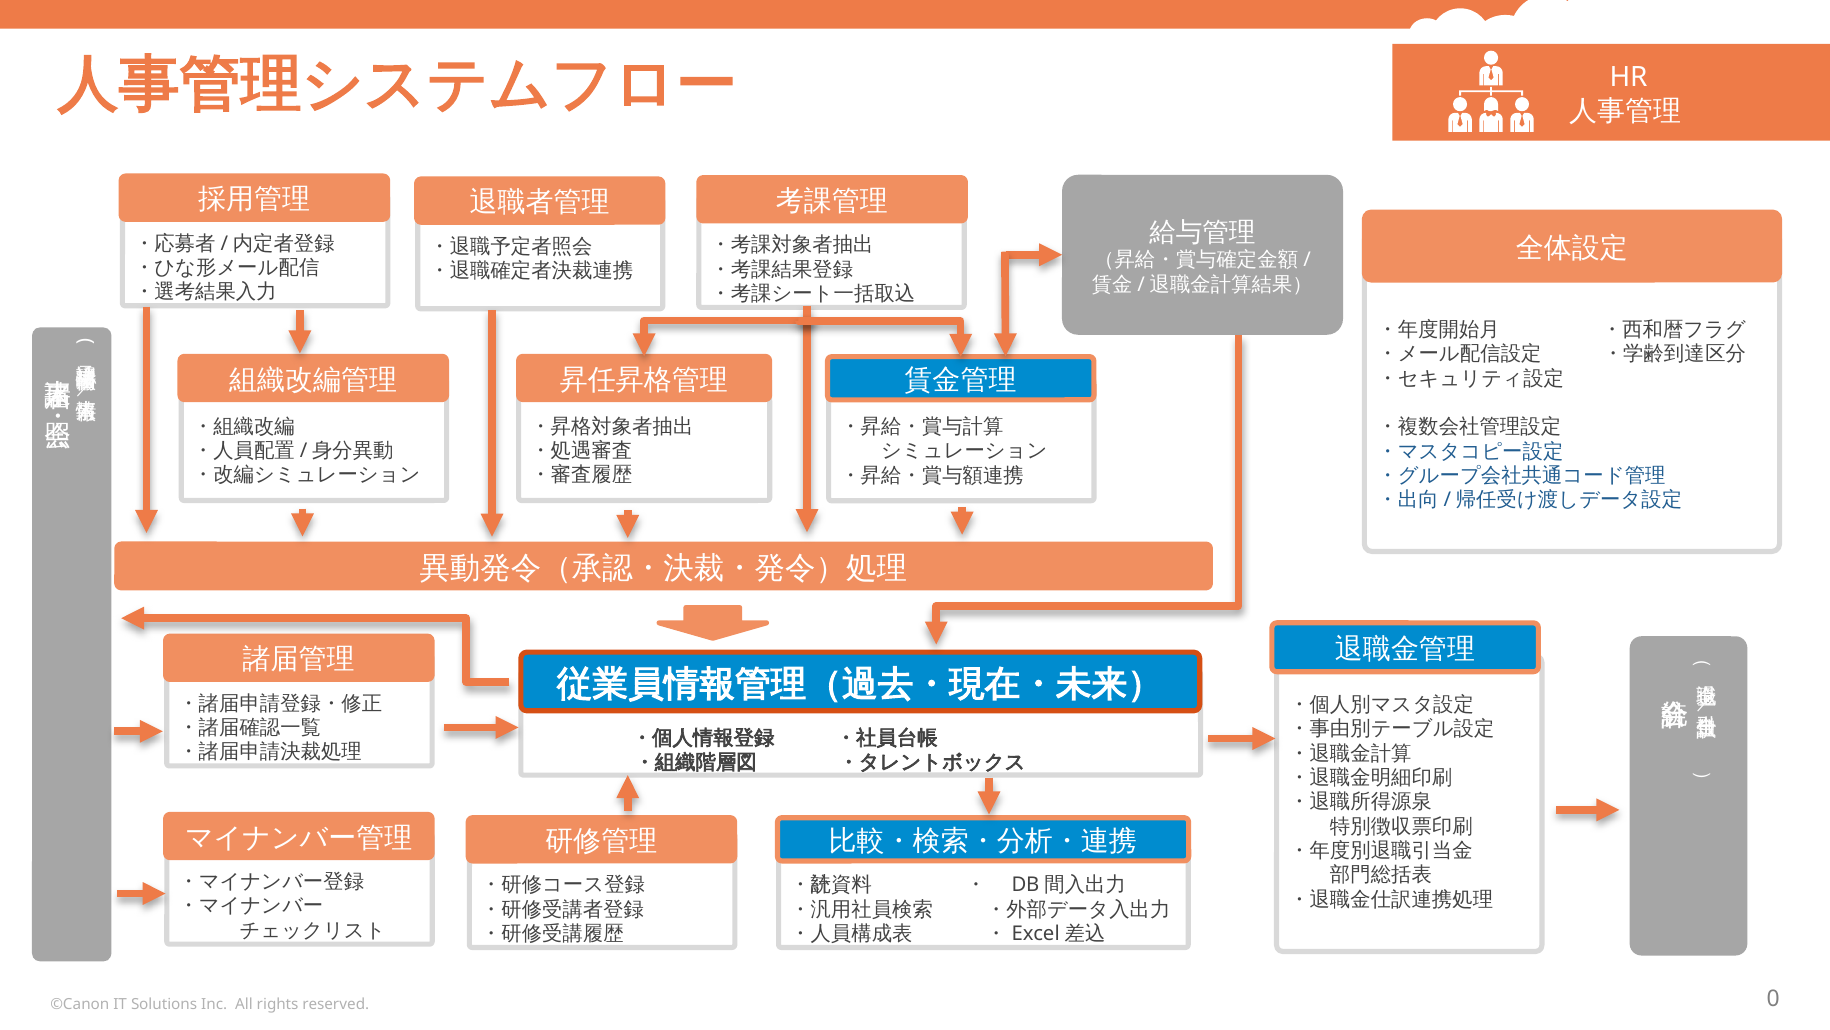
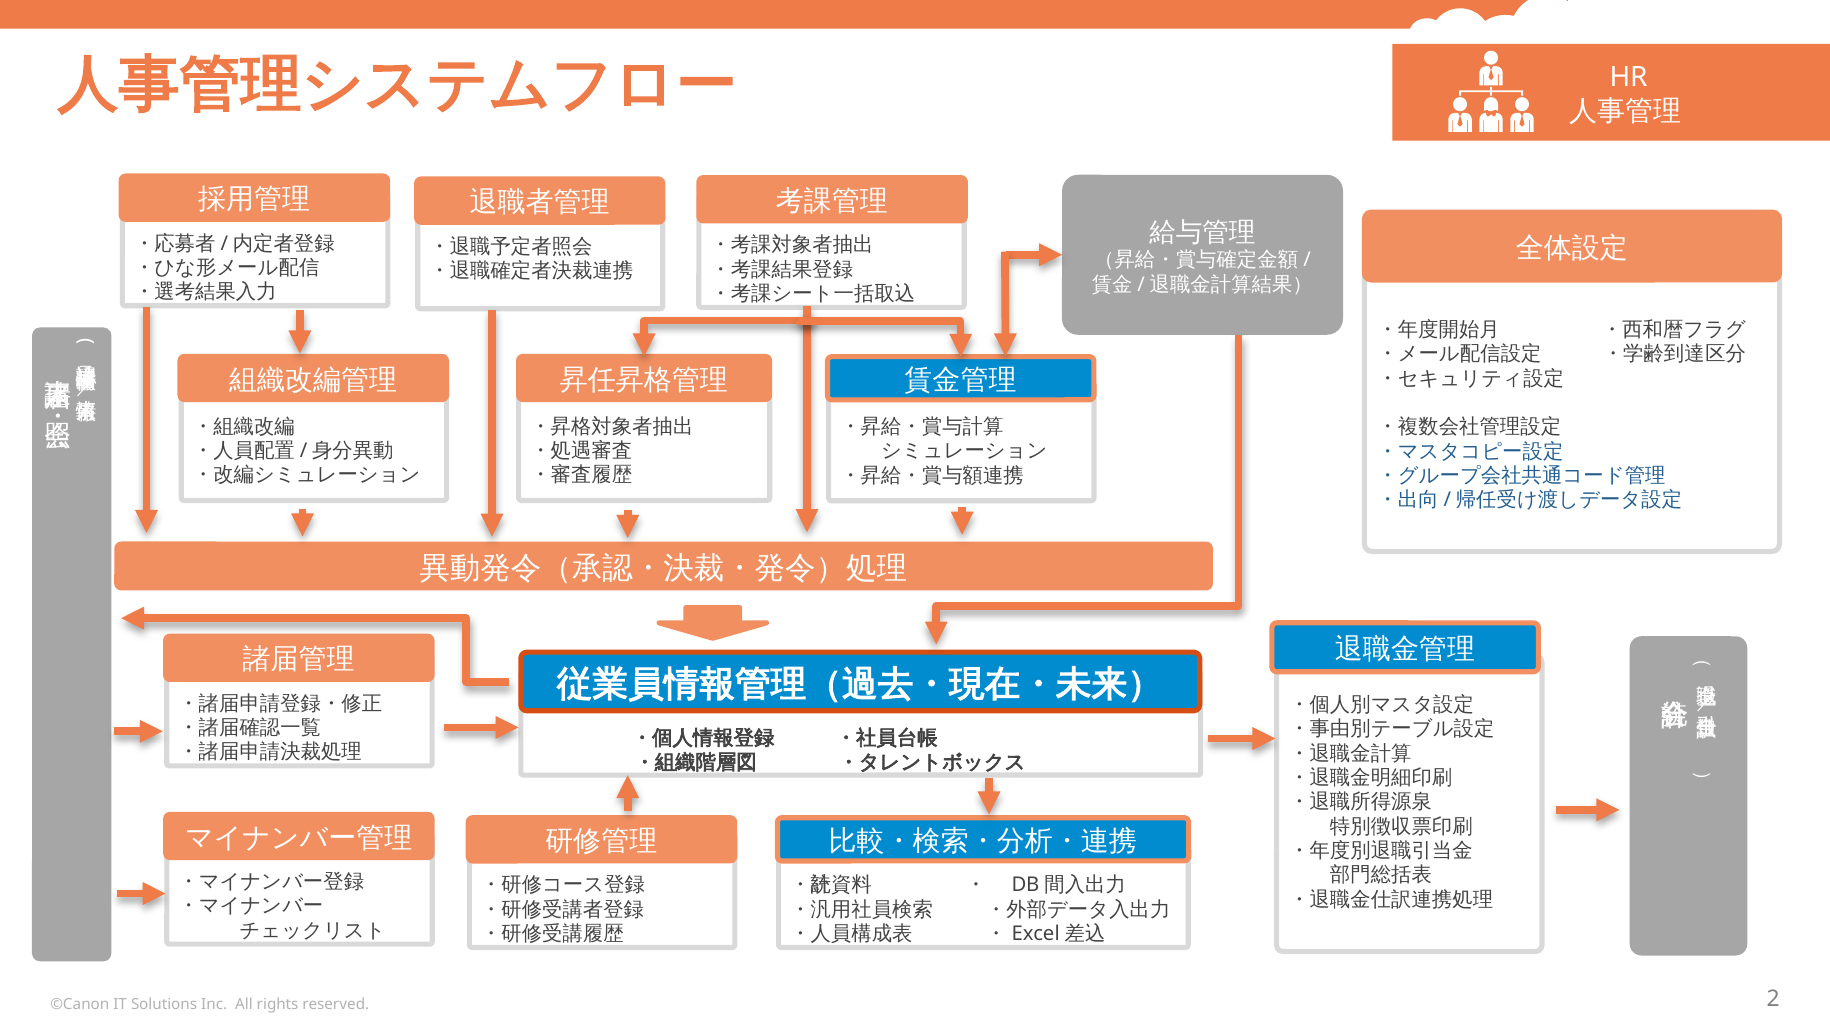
0: 0 -> 2
